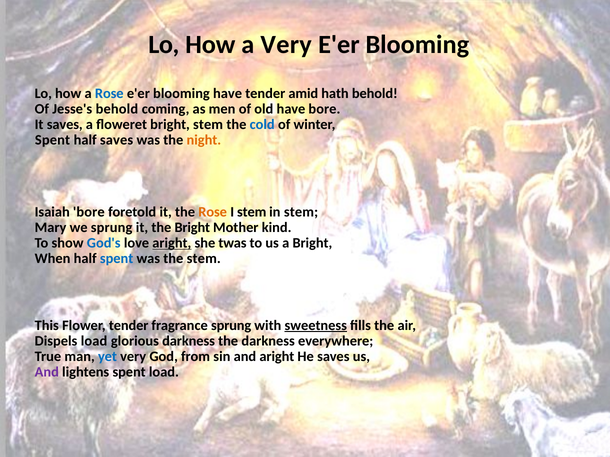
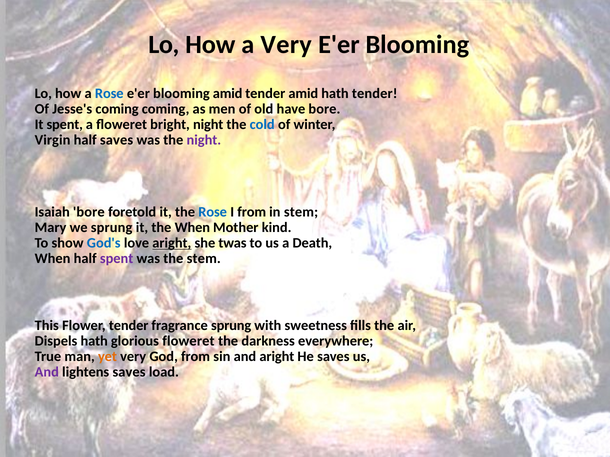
blooming have: have -> amid
hath behold: behold -> tender
Jesse's behold: behold -> coming
It saves: saves -> spent
bright stem: stem -> night
Spent at (53, 140): Spent -> Virgin
night at (204, 140) colour: orange -> purple
Rose at (213, 212) colour: orange -> blue
I stem: stem -> from
the Bright: Bright -> When
a Bright: Bright -> Death
spent at (117, 259) colour: blue -> purple
sweetness underline: present -> none
Dispels load: load -> hath
glorious darkness: darkness -> floweret
yet colour: blue -> orange
lightens spent: spent -> saves
